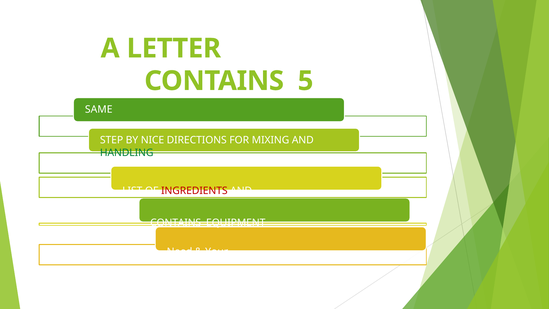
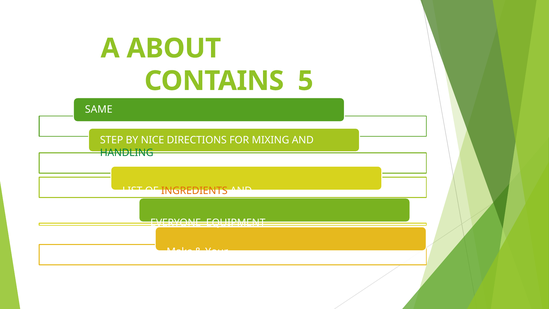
LETTER: LETTER -> ABOUT
INGREDIENTS colour: red -> orange
CONTAINS at (176, 222): CONTAINS -> EVERYONE
Need: Need -> Make
